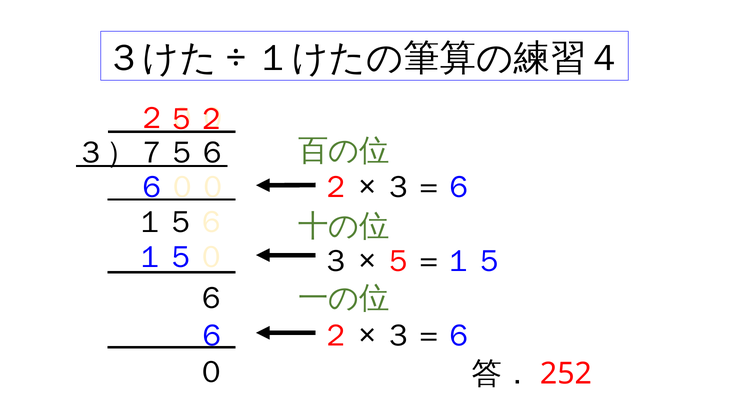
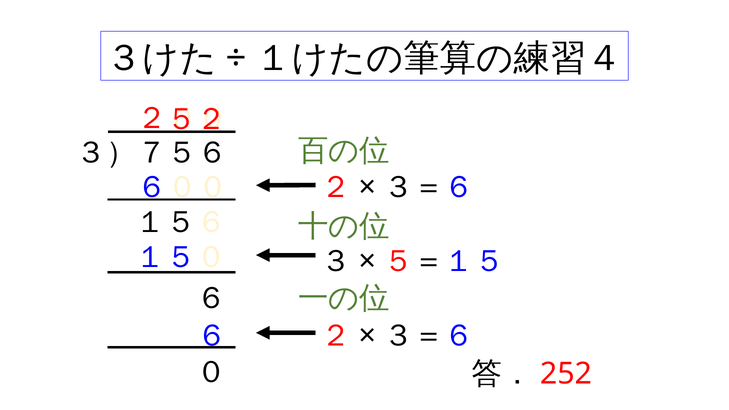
３）７５６ underline: present -> none
